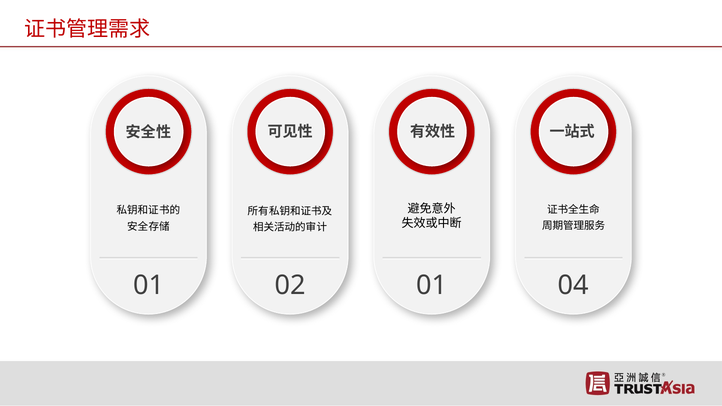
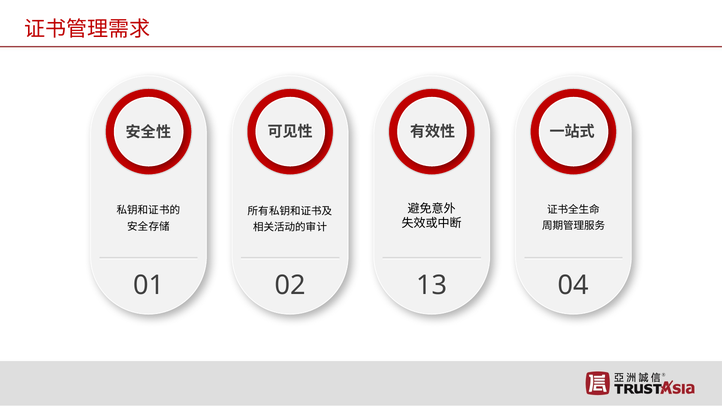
02 01: 01 -> 13
